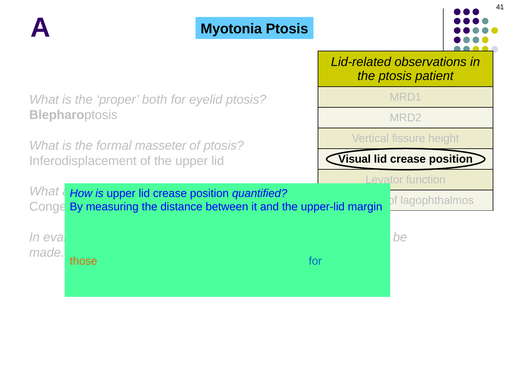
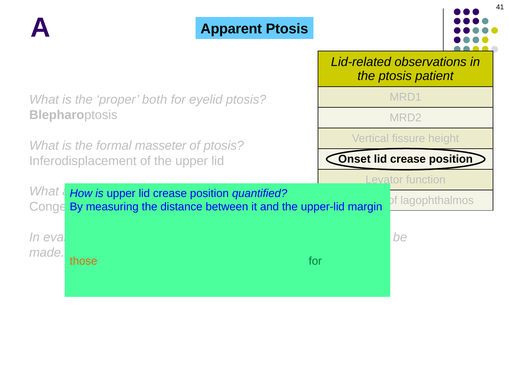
Myotonia: Myotonia -> Apparent
Visual: Visual -> Onset
for at (315, 261) colour: blue -> green
